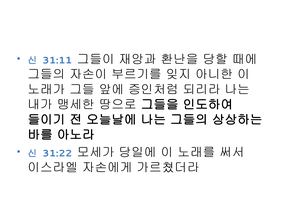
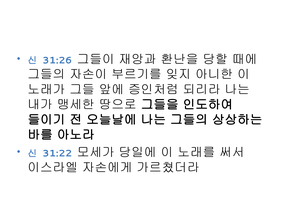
31:11: 31:11 -> 31:26
